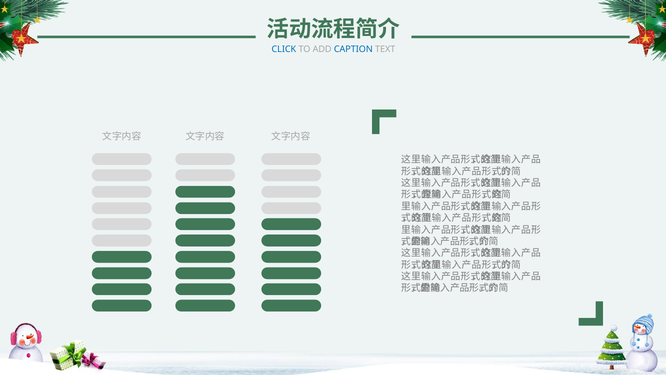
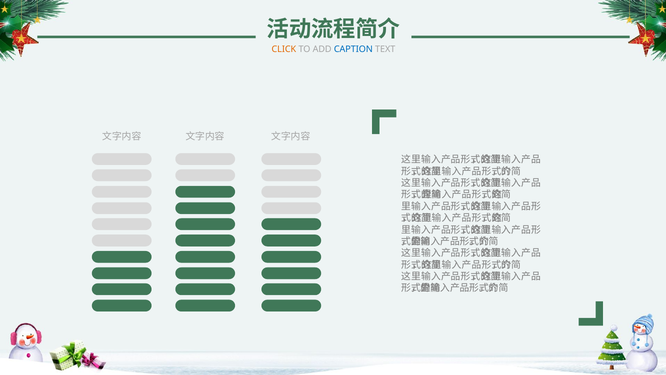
CLICK colour: blue -> orange
